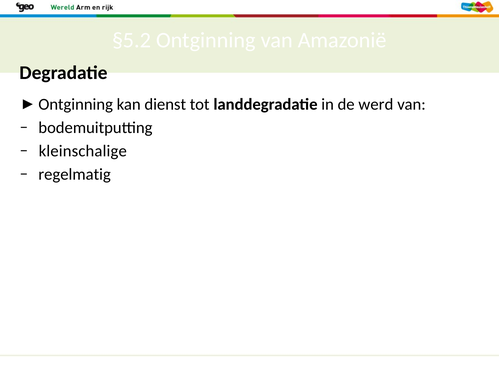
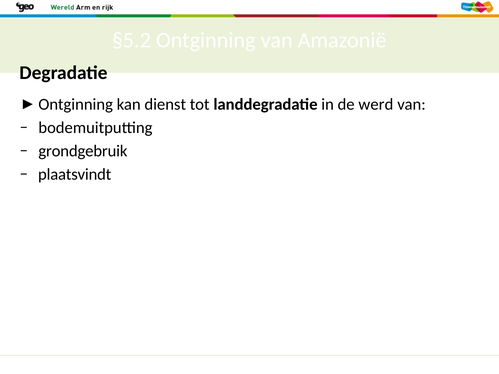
kleinschalige: kleinschalige -> grondgebruik
regelmatig: regelmatig -> plaatsvindt
